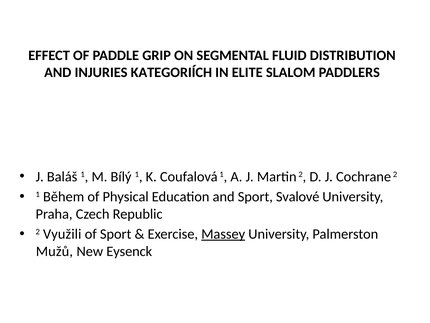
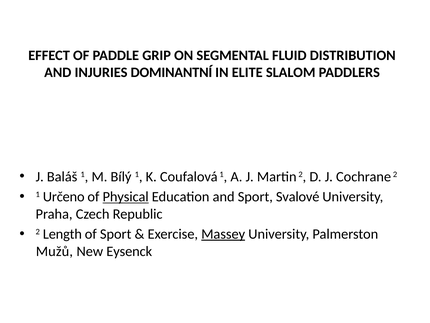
KATEGORIÍCH: KATEGORIÍCH -> DOMINANTNÍ
Během: Během -> Určeno
Physical underline: none -> present
Využili: Využili -> Length
